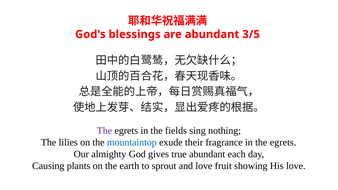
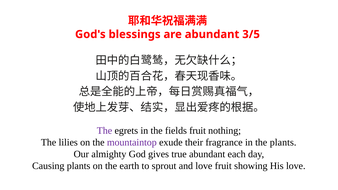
fields sing: sing -> fruit
mountaintop colour: blue -> purple
in the egrets: egrets -> plants
